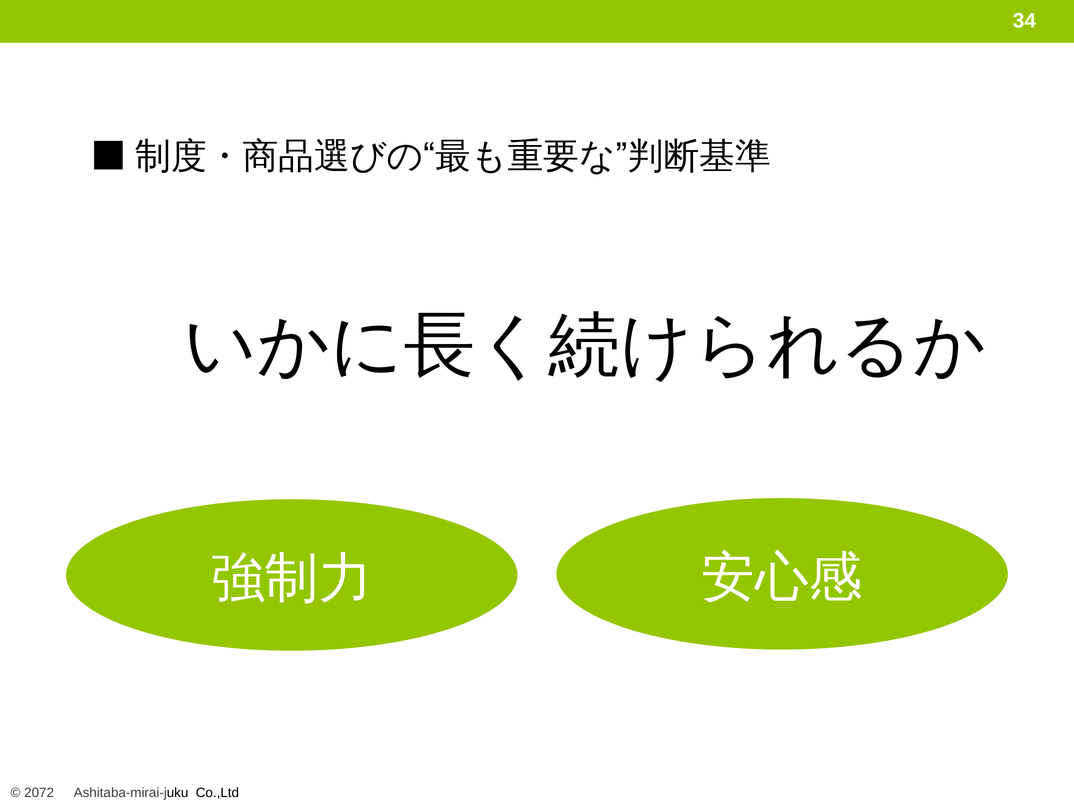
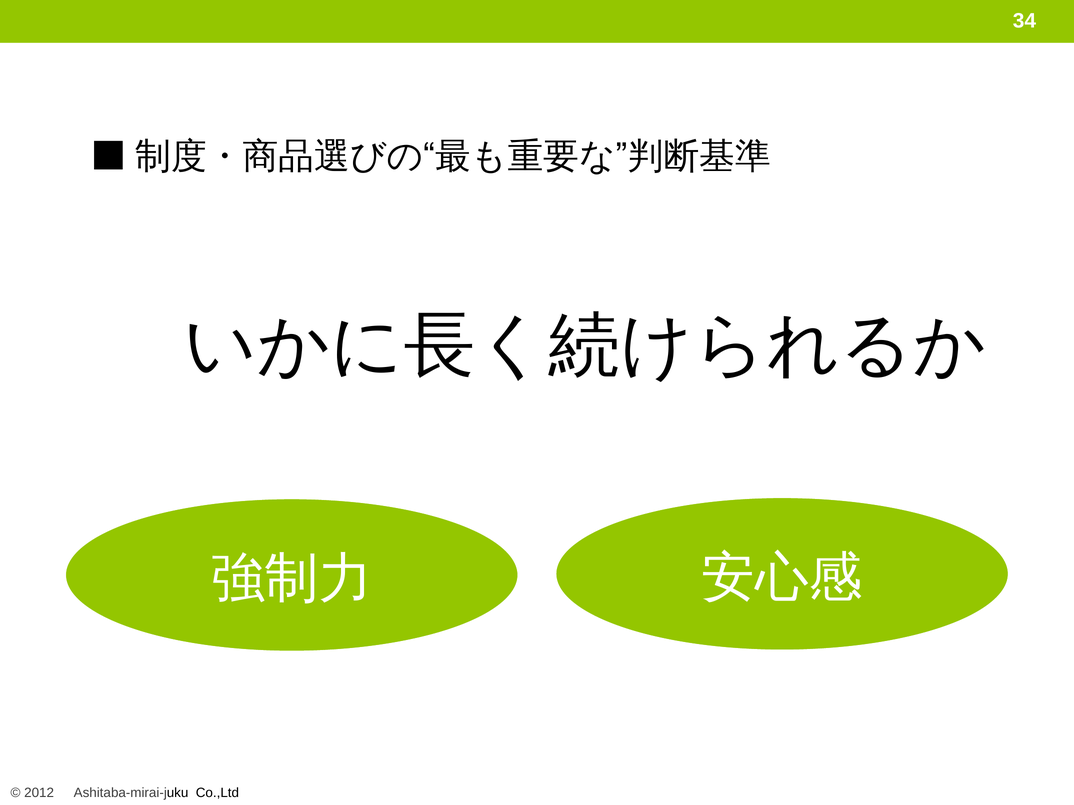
2072: 2072 -> 2012
